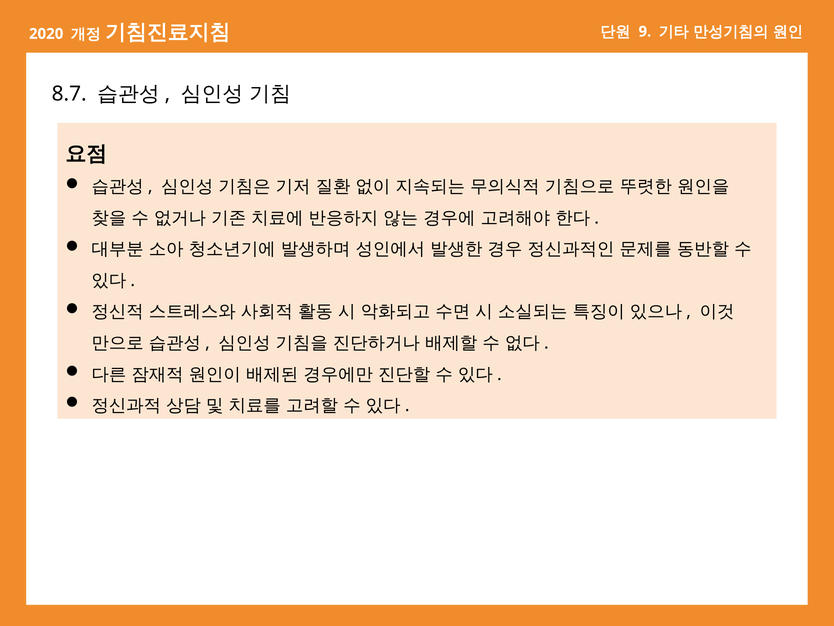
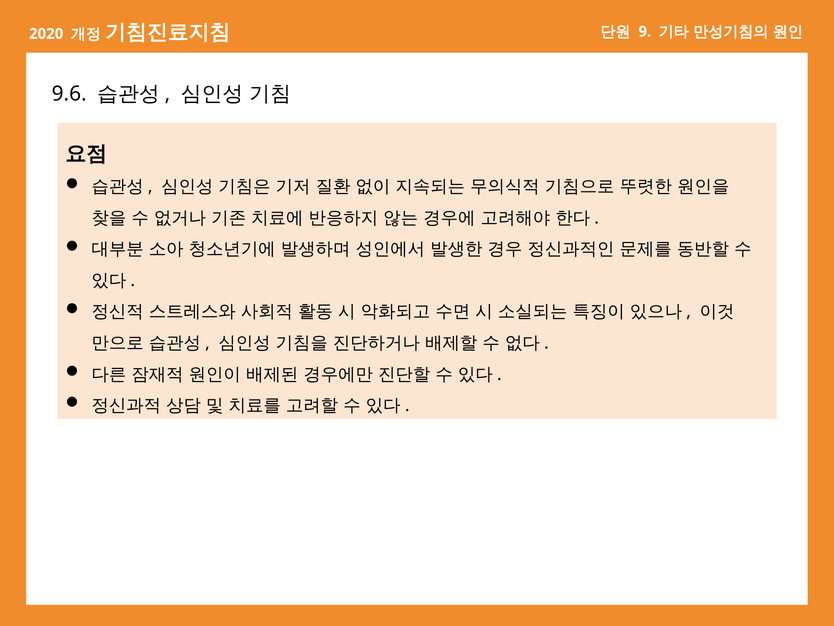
8.7: 8.7 -> 9.6
